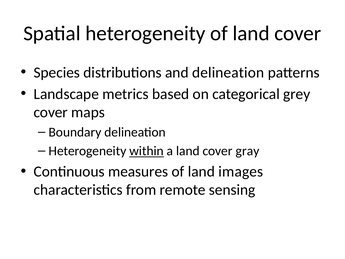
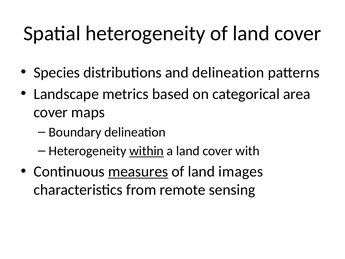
grey: grey -> area
gray: gray -> with
measures underline: none -> present
